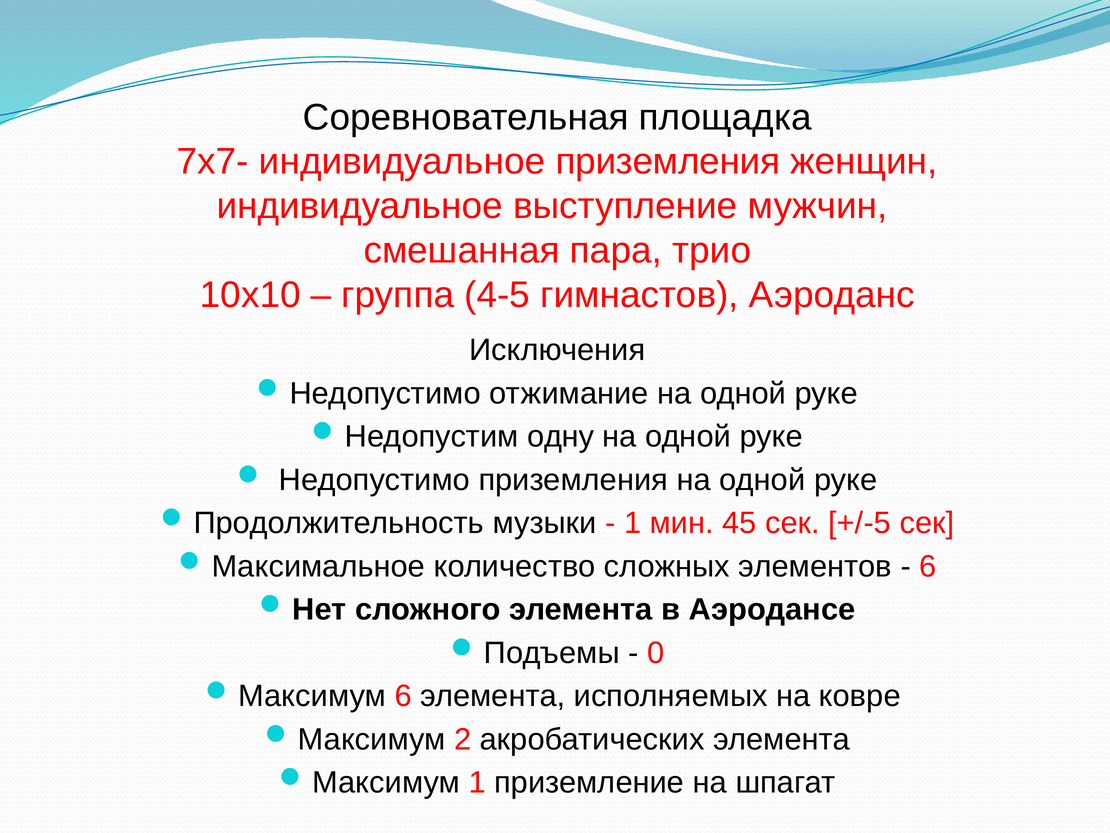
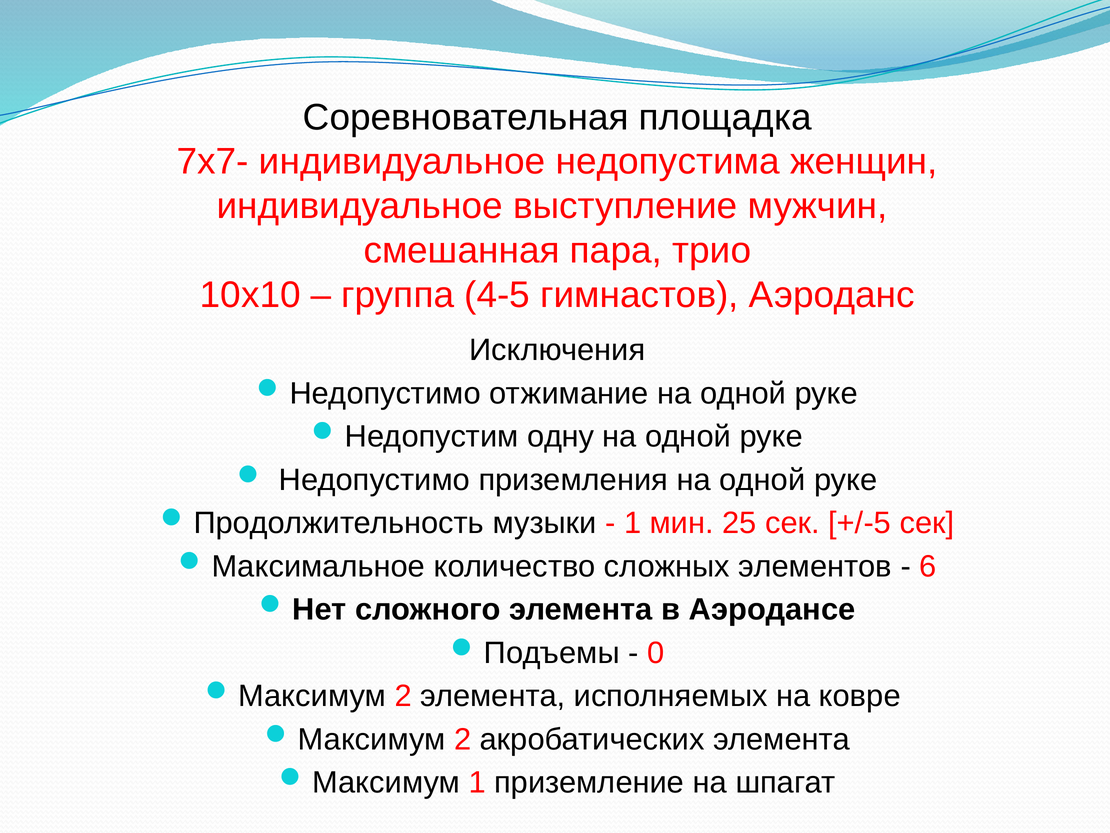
индивидуальное приземления: приземления -> недопустима
45: 45 -> 25
6 at (403, 696): 6 -> 2
